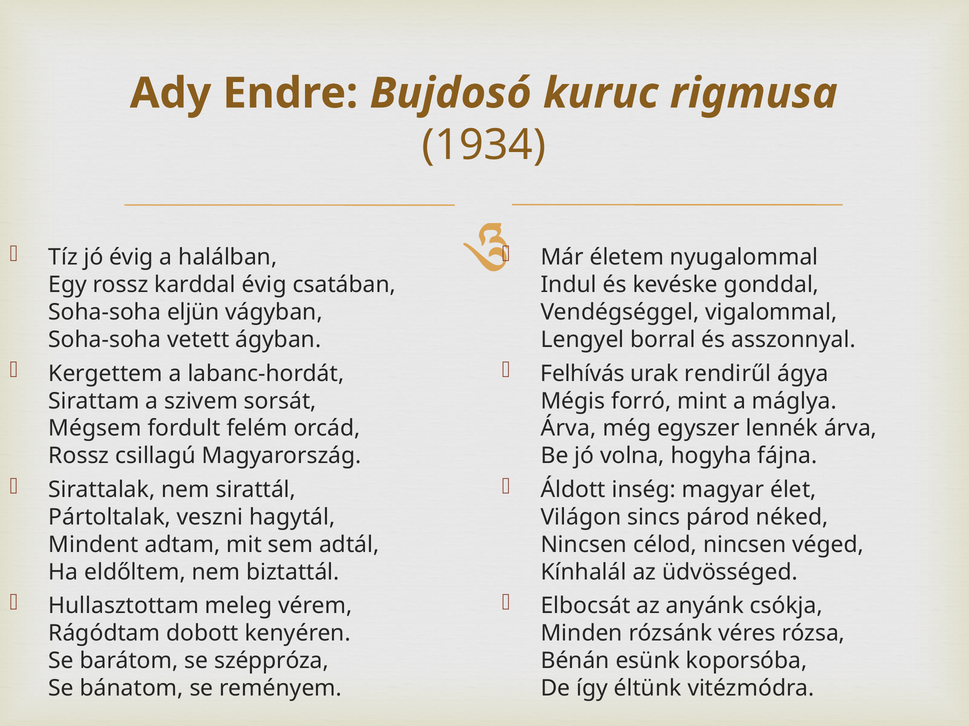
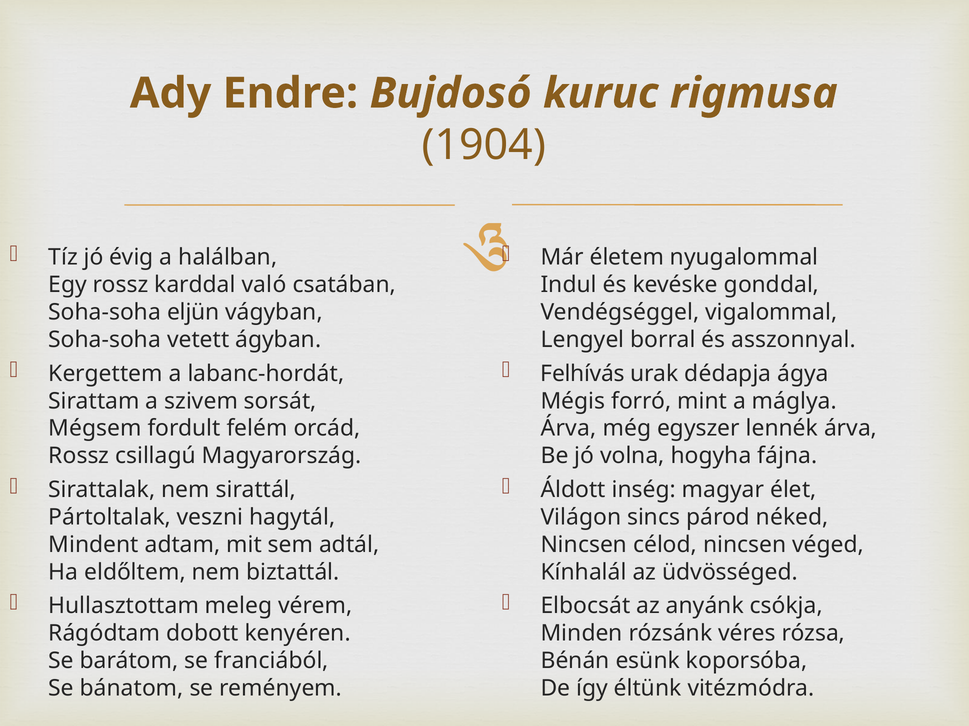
1934: 1934 -> 1904
karddal évig: évig -> való
rendirűl: rendirűl -> dédapja
széppróza: széppróza -> franciából
